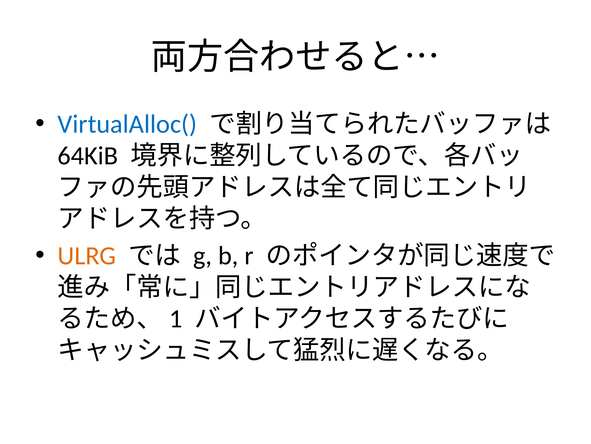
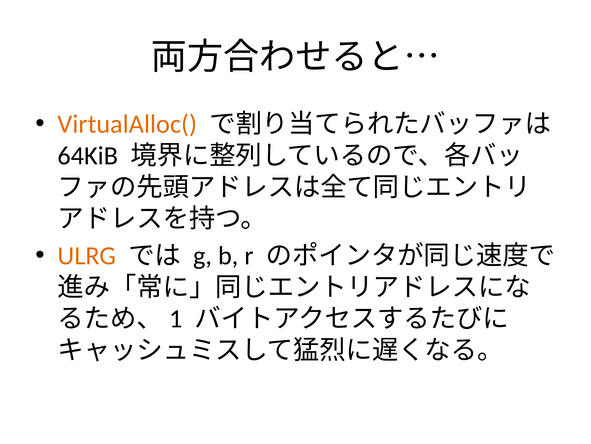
VirtualAlloc( colour: blue -> orange
